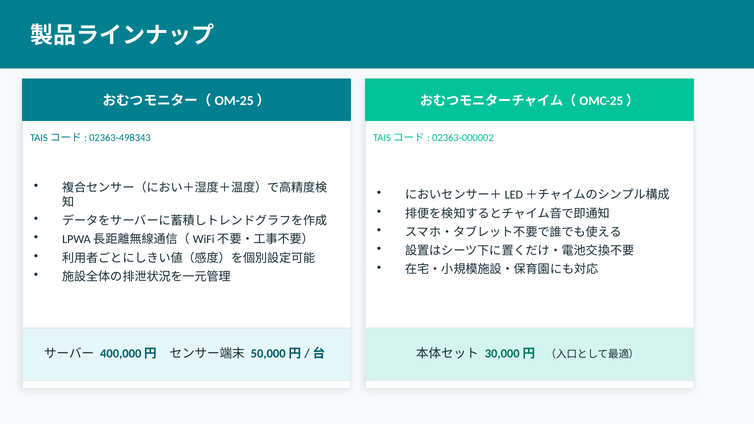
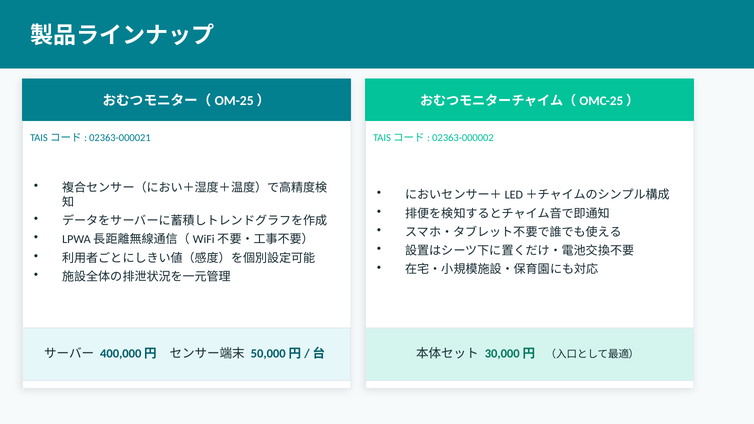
02363-498343: 02363-498343 -> 02363-000021
